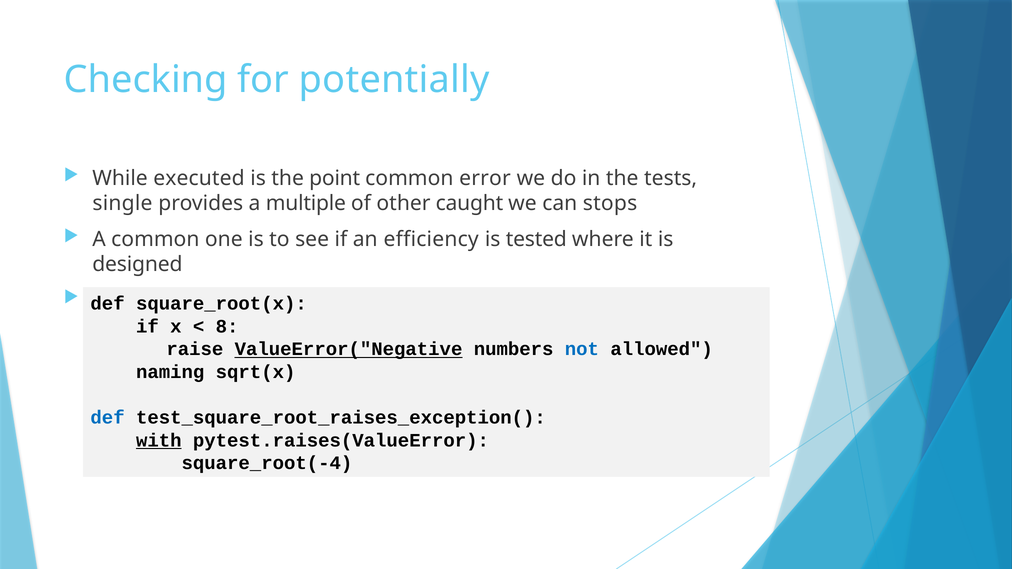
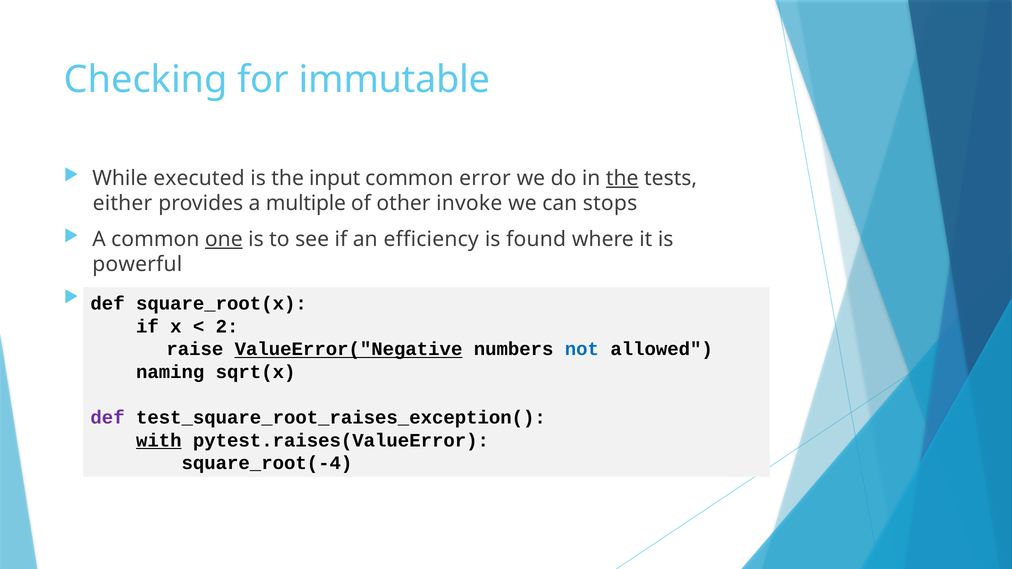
potentially: potentially -> immutable
point: point -> input
the at (622, 178) underline: none -> present
single: single -> either
caught: caught -> invoke
one underline: none -> present
tested: tested -> found
designed: designed -> powerful
8: 8 -> 2
def at (108, 418) colour: blue -> purple
